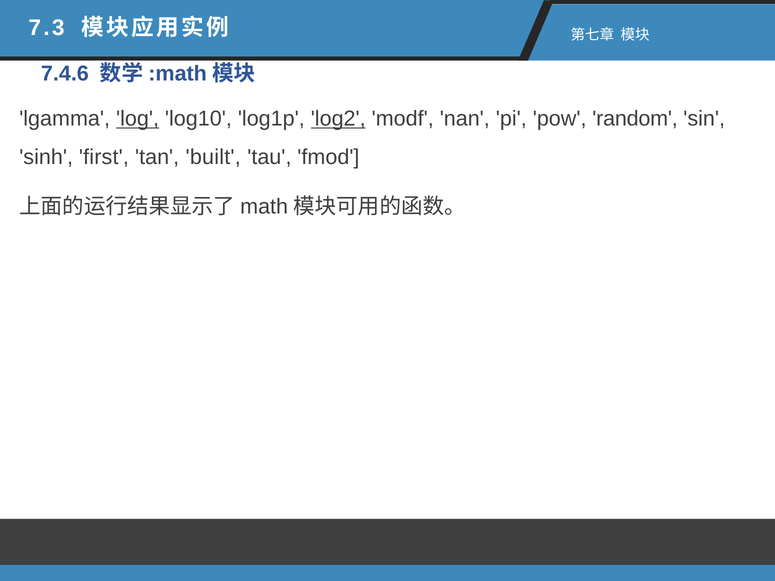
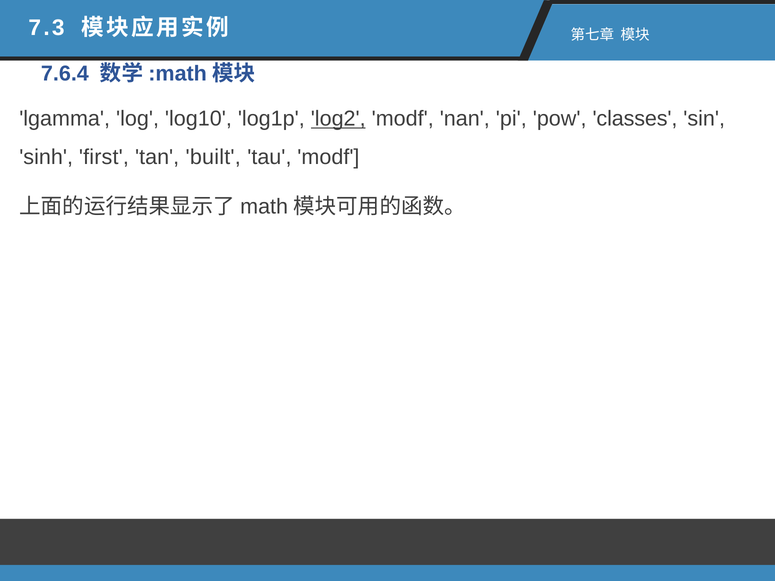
7.4.6: 7.4.6 -> 7.6.4
log underline: present -> none
random: random -> classes
tau fmod: fmod -> modf
